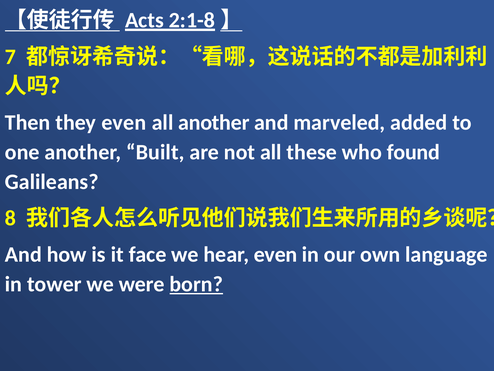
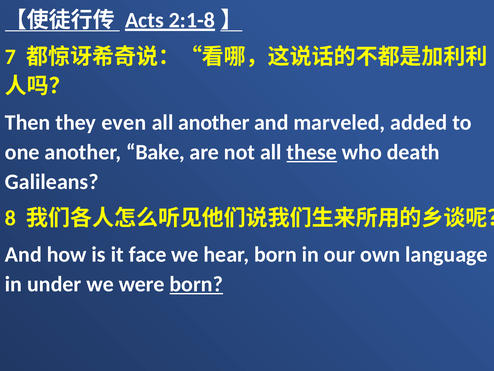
Built: Built -> Bake
these underline: none -> present
found: found -> death
hear even: even -> born
tower: tower -> under
